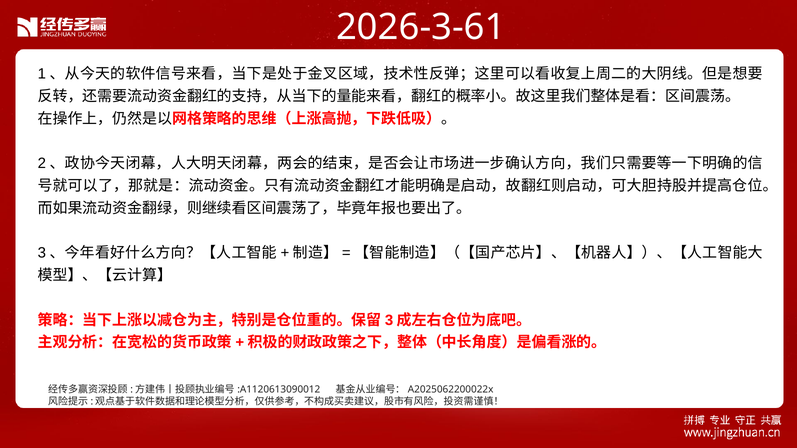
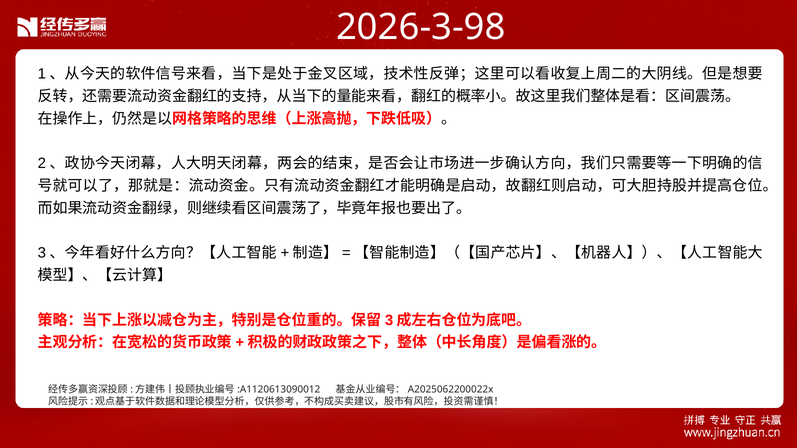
2026-3-61: 2026-3-61 -> 2026-3-98
